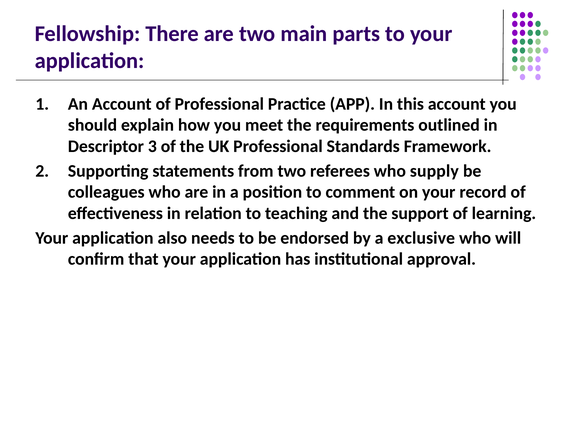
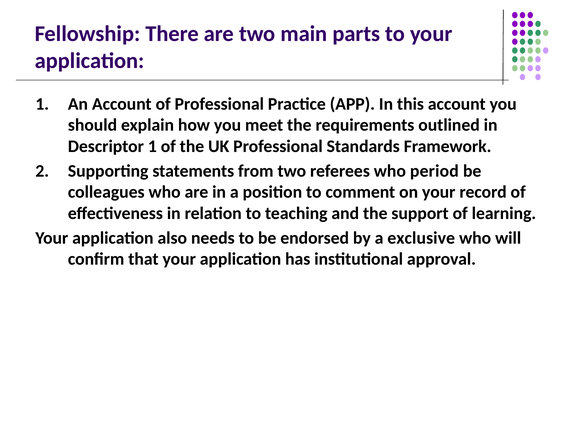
Descriptor 3: 3 -> 1
supply: supply -> period
